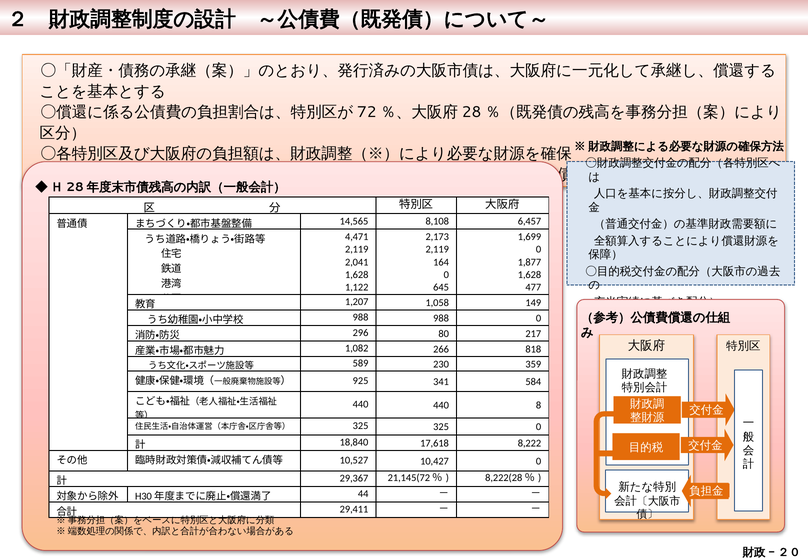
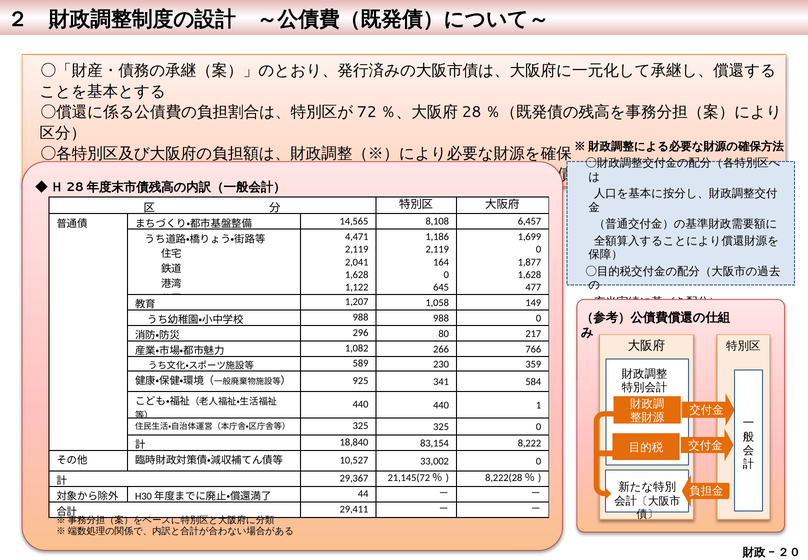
2,173: 2,173 -> 1,186
818: 818 -> 766
8: 8 -> 1
17,618: 17,618 -> 83,154
10,427: 10,427 -> 33,002
